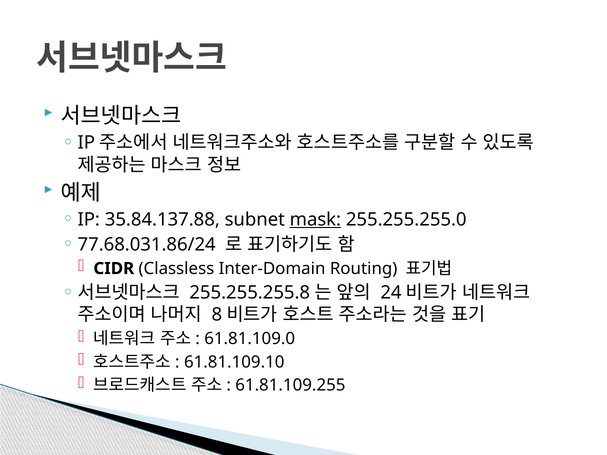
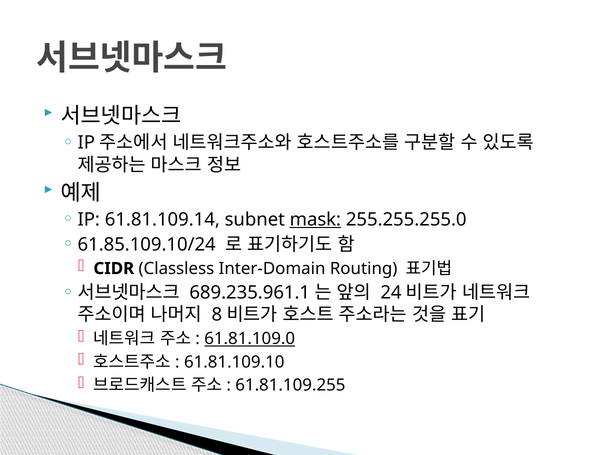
35.84.137.88: 35.84.137.88 -> 61.81.109.14
77.68.031.86/24: 77.68.031.86/24 -> 61.85.109.10/24
255.255.255.8: 255.255.255.8 -> 689.235.961.1
61.81.109.0 underline: none -> present
